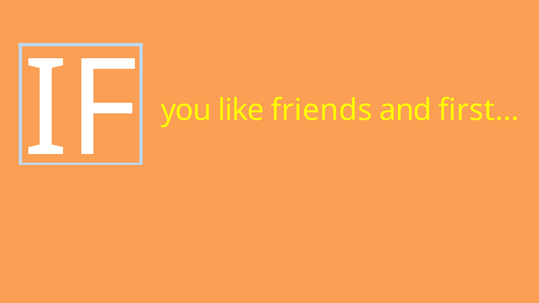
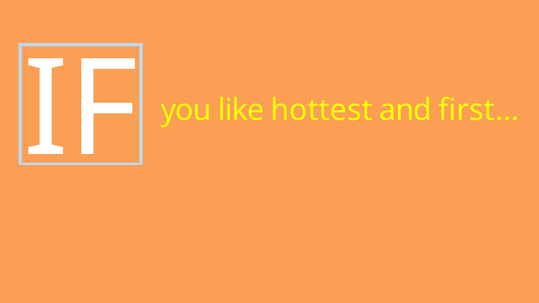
friends: friends -> hottest
